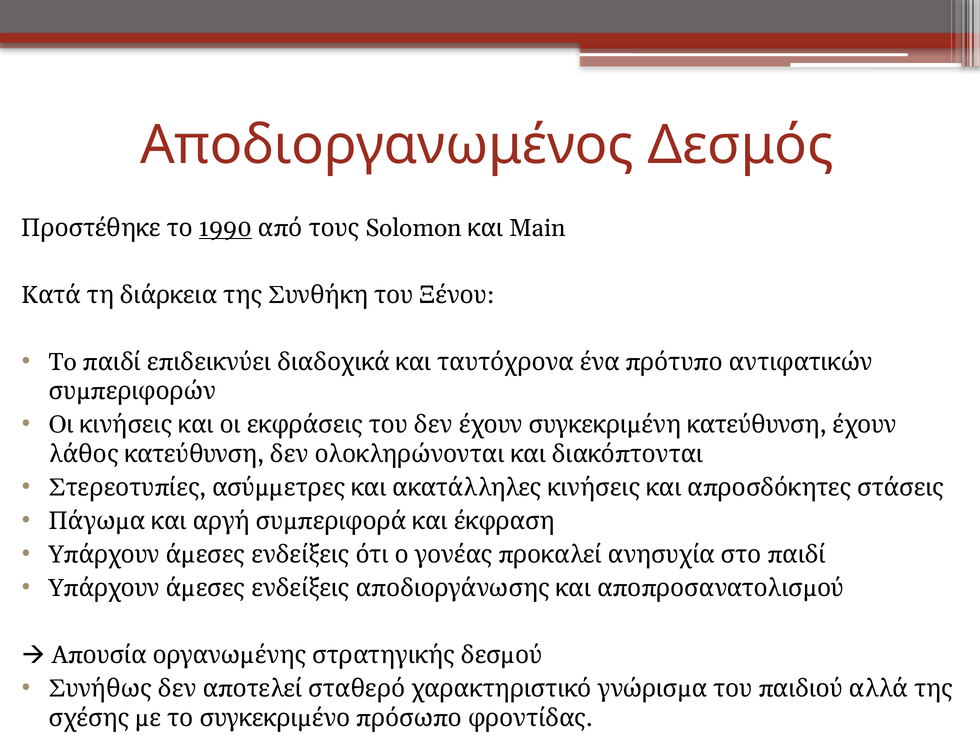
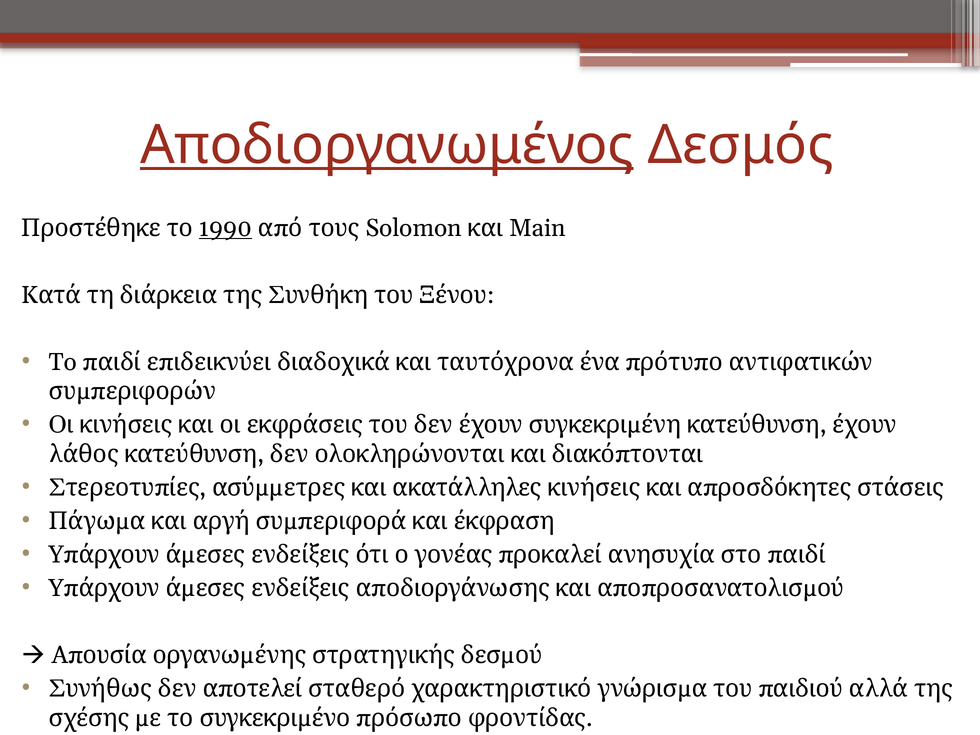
Αποδιοργανωμένος underline: none -> present
